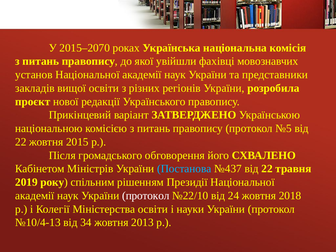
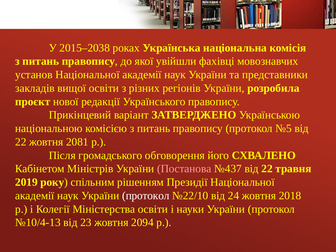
2015–2070: 2015–2070 -> 2015–2038
2015: 2015 -> 2081
Постанова colour: light blue -> pink
34: 34 -> 23
2013: 2013 -> 2094
